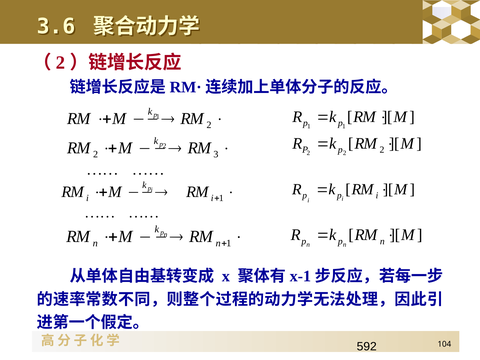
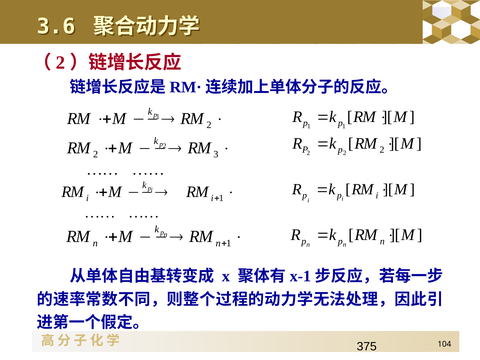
592: 592 -> 375
